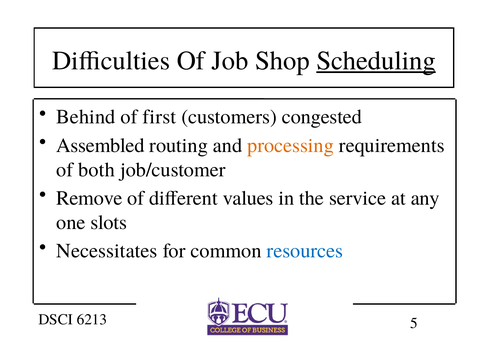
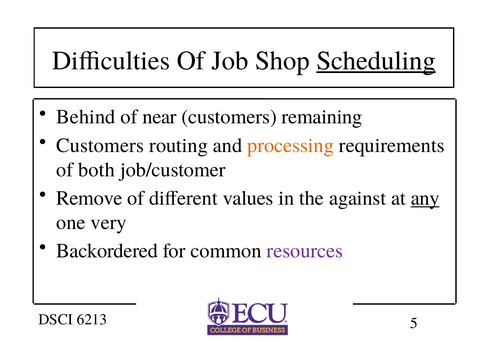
first: first -> near
congested: congested -> remaining
Assembled at (100, 145): Assembled -> Customers
service: service -> against
any underline: none -> present
slots: slots -> very
Necessitates: Necessitates -> Backordered
resources colour: blue -> purple
